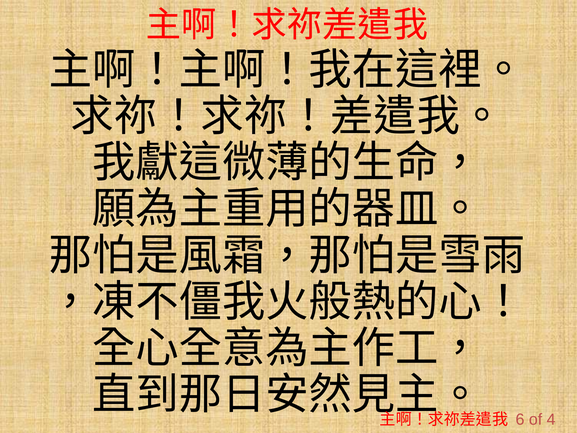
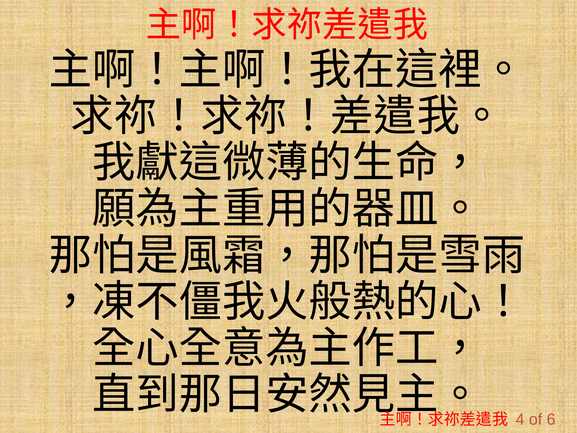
6: 6 -> 4
4: 4 -> 6
